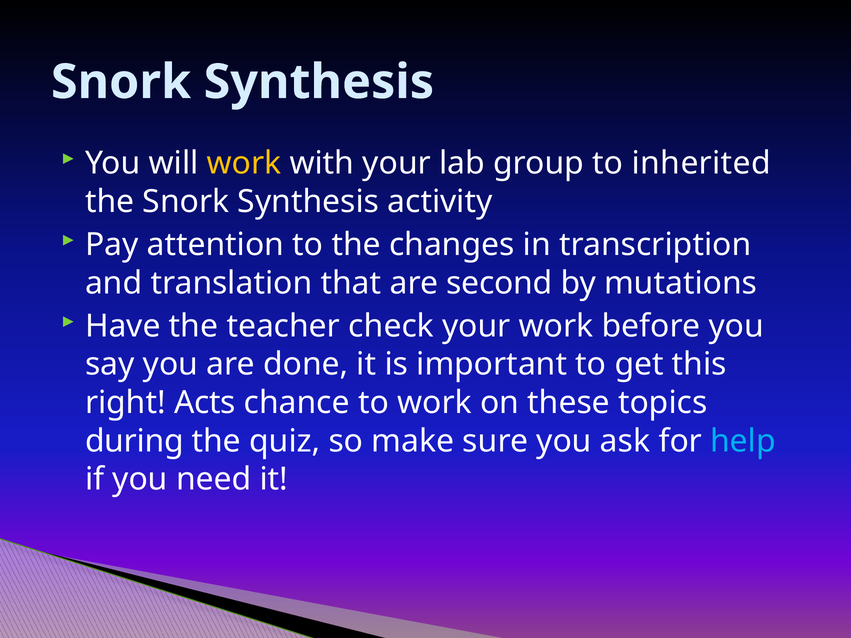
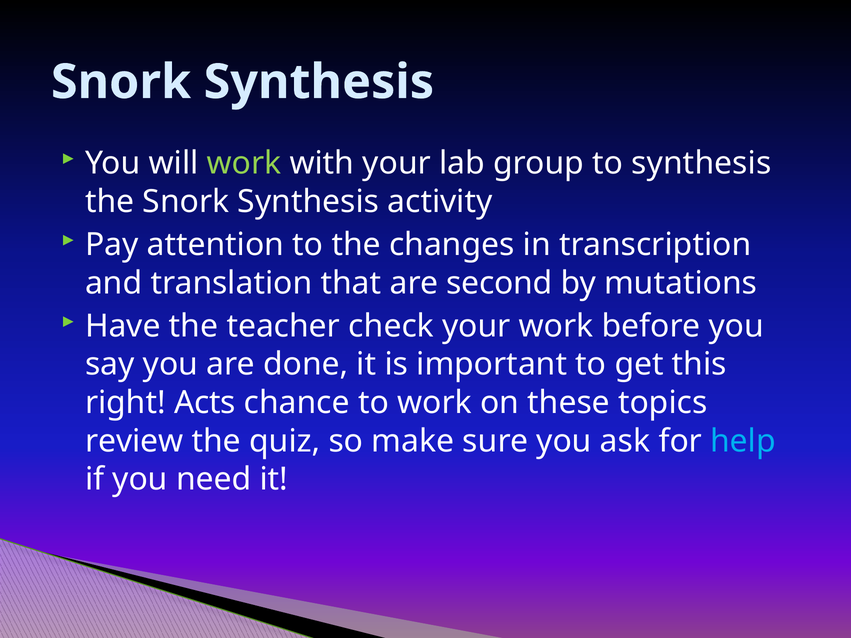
work at (244, 163) colour: yellow -> light green
to inherited: inherited -> synthesis
during: during -> review
